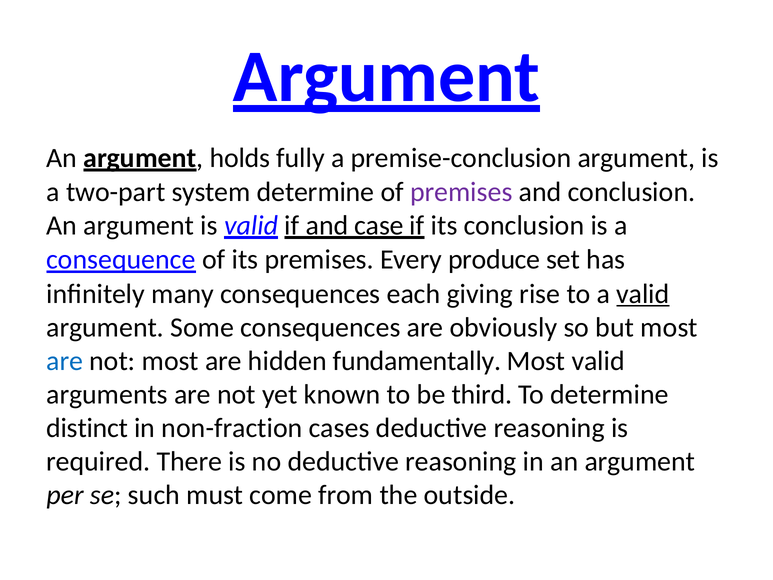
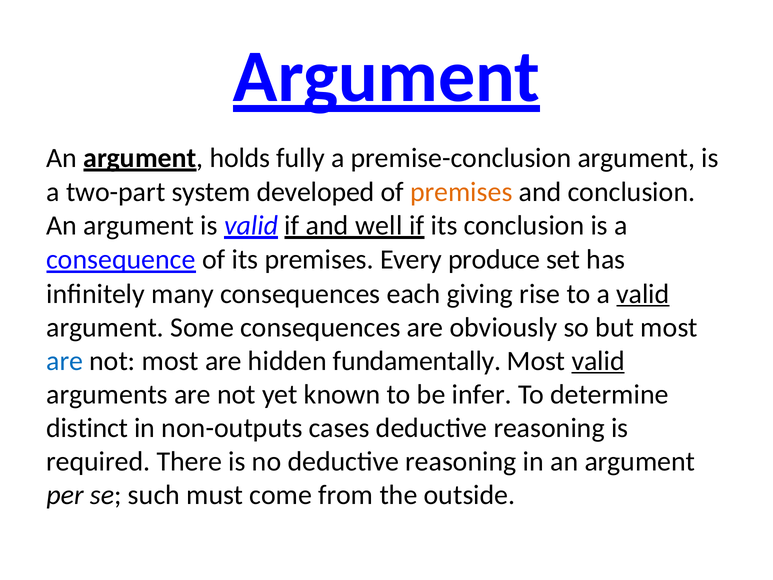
system determine: determine -> developed
premises at (461, 192) colour: purple -> orange
case: case -> well
valid at (598, 361) underline: none -> present
third: third -> infer
non-fraction: non-fraction -> non-outputs
